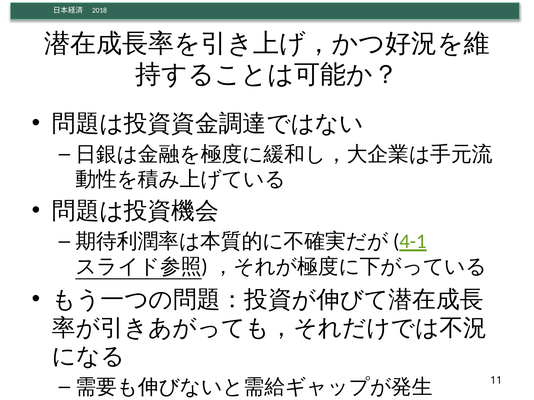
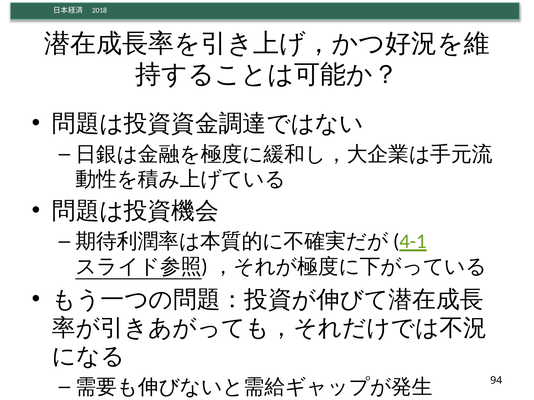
11: 11 -> 94
